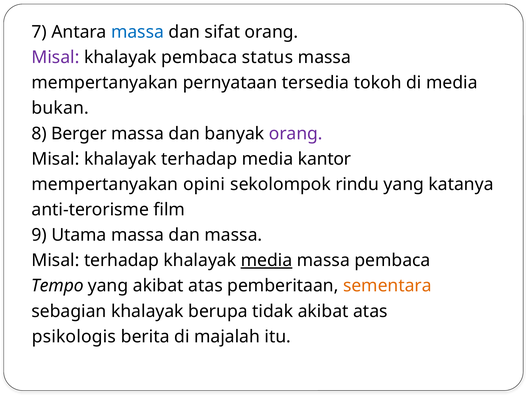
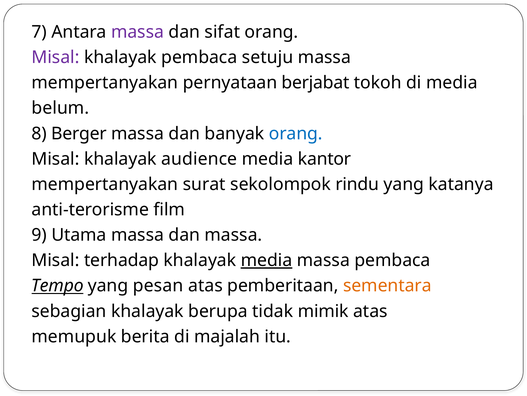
massa at (137, 32) colour: blue -> purple
status: status -> setuju
tersedia: tersedia -> berjabat
bukan: bukan -> belum
orang at (296, 133) colour: purple -> blue
khalayak terhadap: terhadap -> audience
opini: opini -> surat
Tempo underline: none -> present
yang akibat: akibat -> pesan
tidak akibat: akibat -> mimik
psikologis: psikologis -> memupuk
